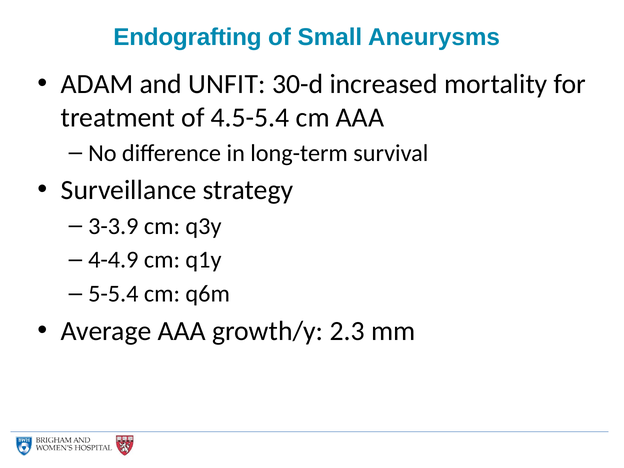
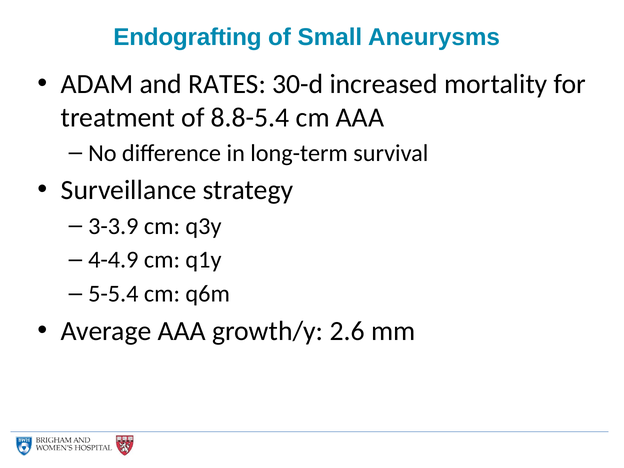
UNFIT: UNFIT -> RATES
4.5-5.4: 4.5-5.4 -> 8.8-5.4
2.3: 2.3 -> 2.6
